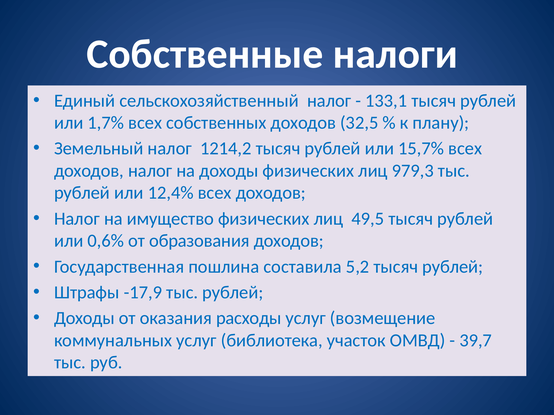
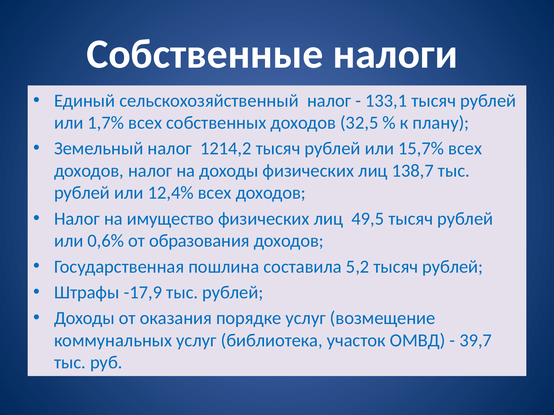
979,3: 979,3 -> 138,7
расходы: расходы -> порядке
